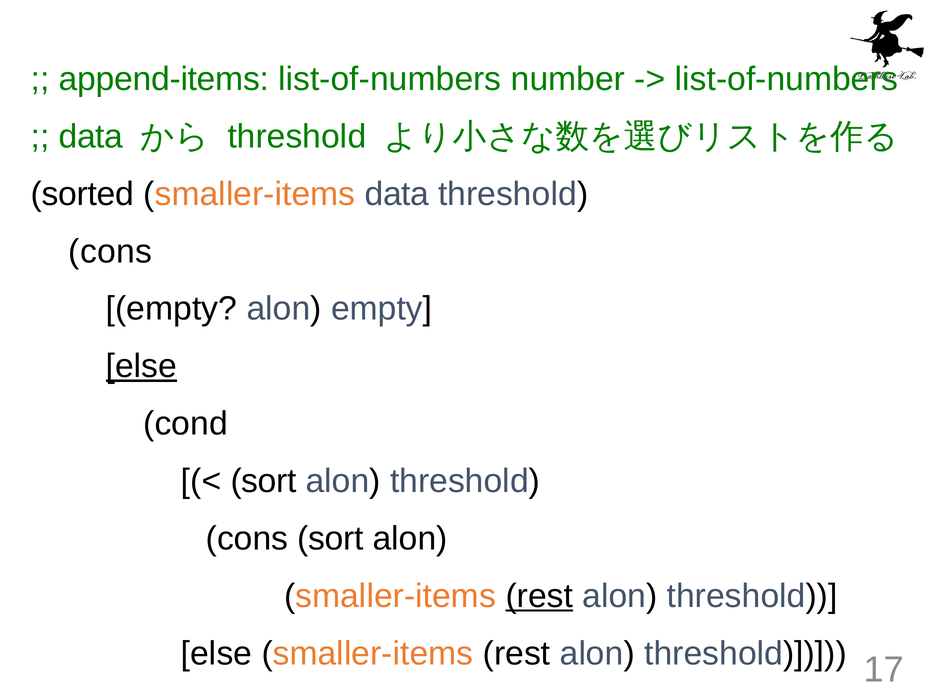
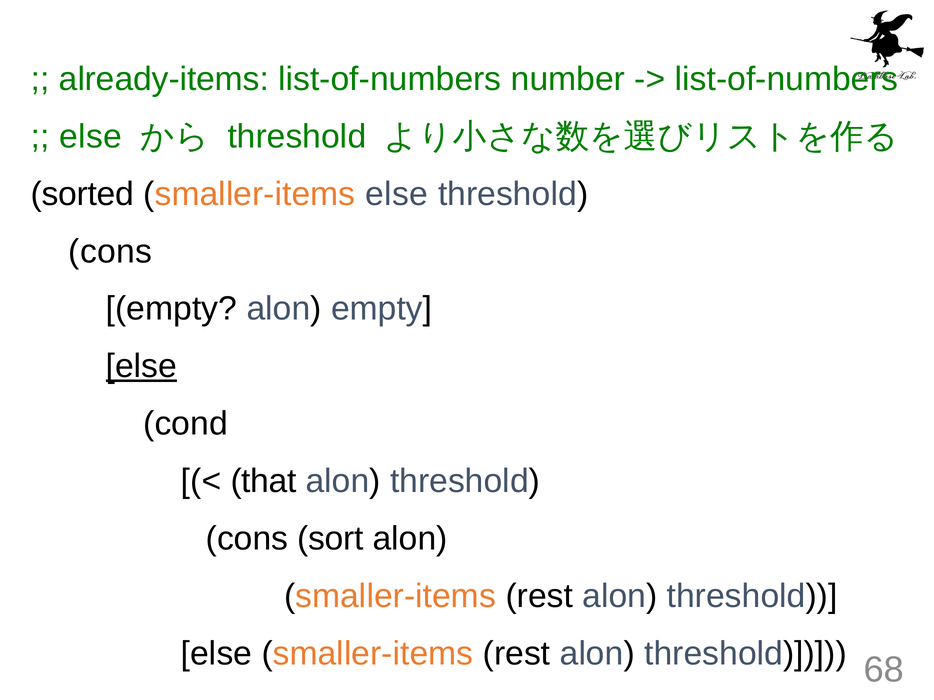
append-items: append-items -> already-items
data at (91, 137): data -> else
smaller-items data: data -> else
sort at (264, 481): sort -> that
rest at (539, 596) underline: present -> none
17: 17 -> 68
